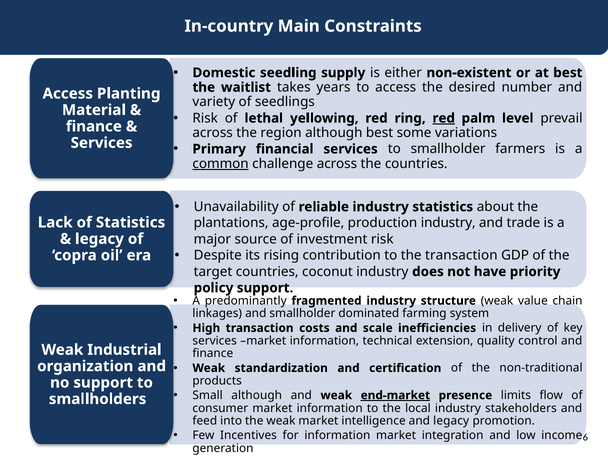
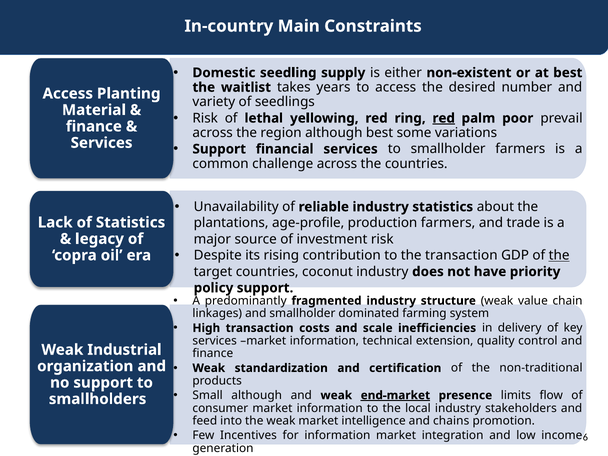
level: level -> poor
Primary at (219, 149): Primary -> Support
common underline: present -> none
production industry: industry -> farmers
the at (559, 255) underline: none -> present
and legacy: legacy -> chains
